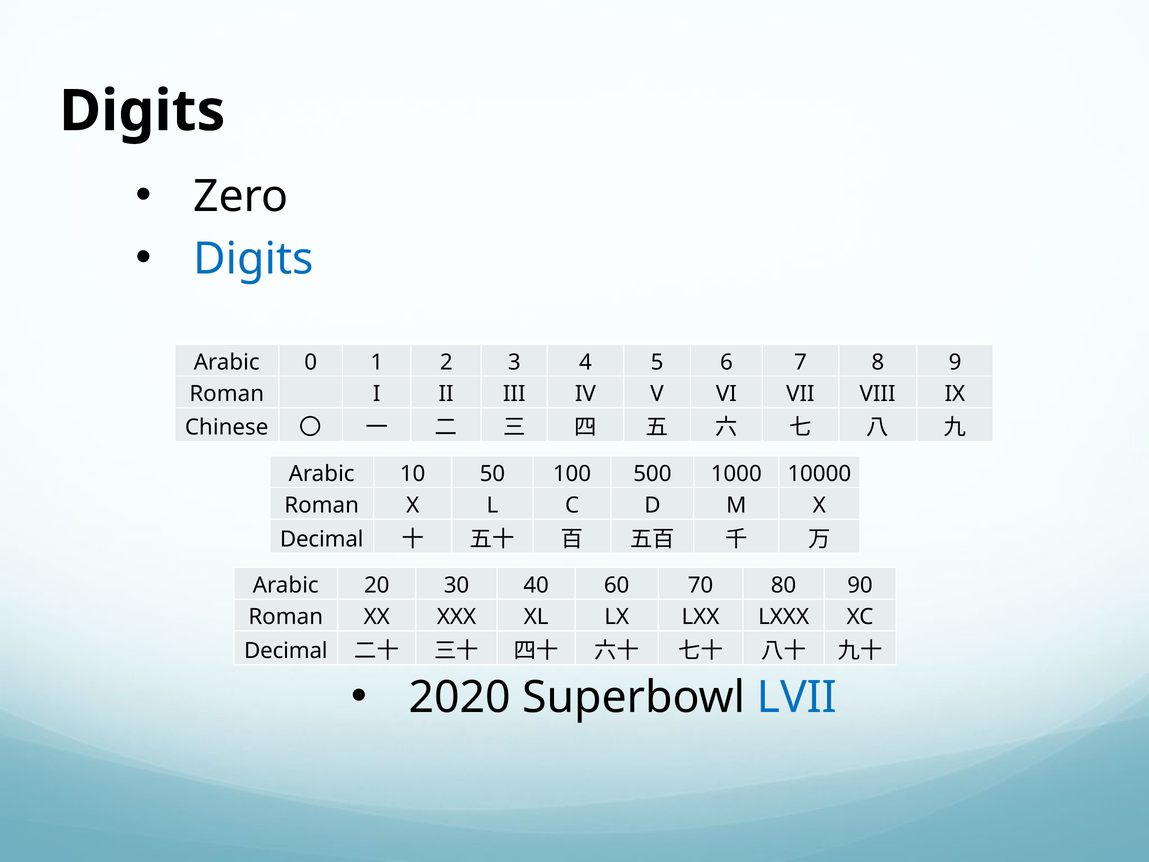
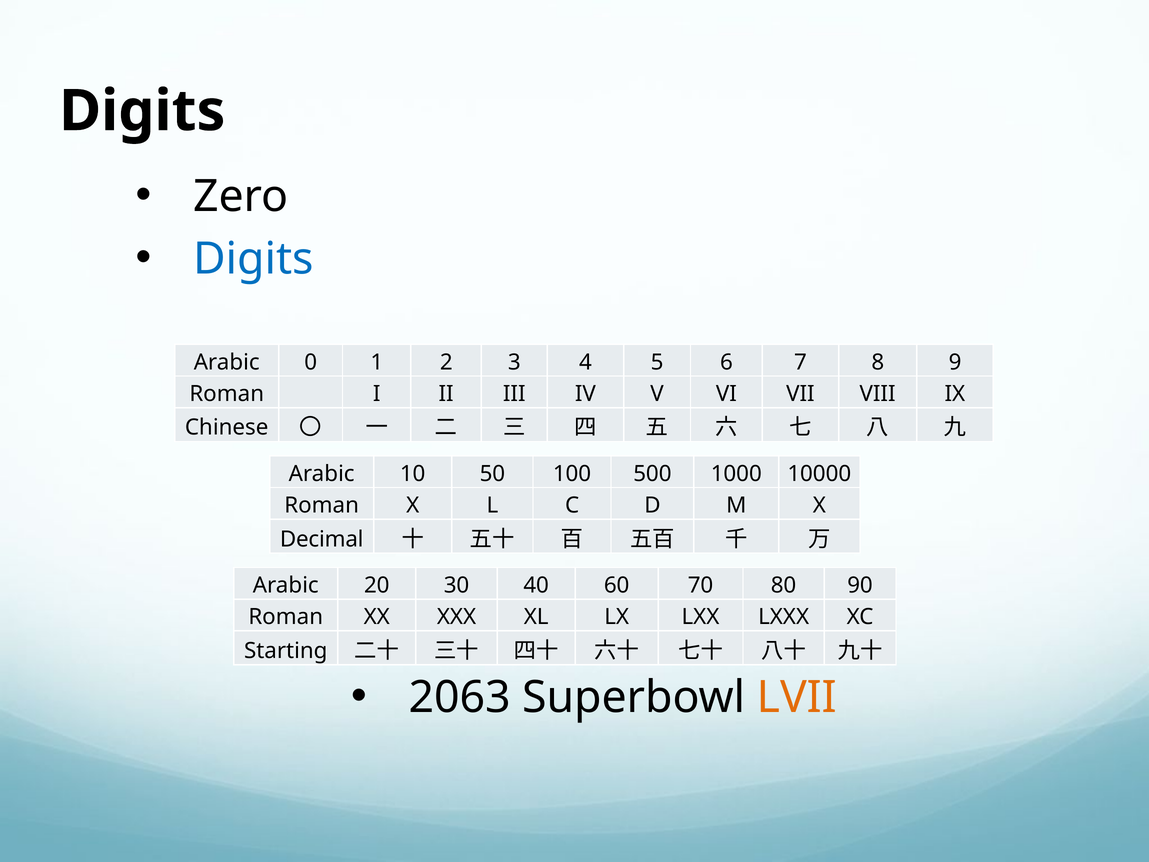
Decimal at (286, 651): Decimal -> Starting
2020: 2020 -> 2063
LVII colour: blue -> orange
